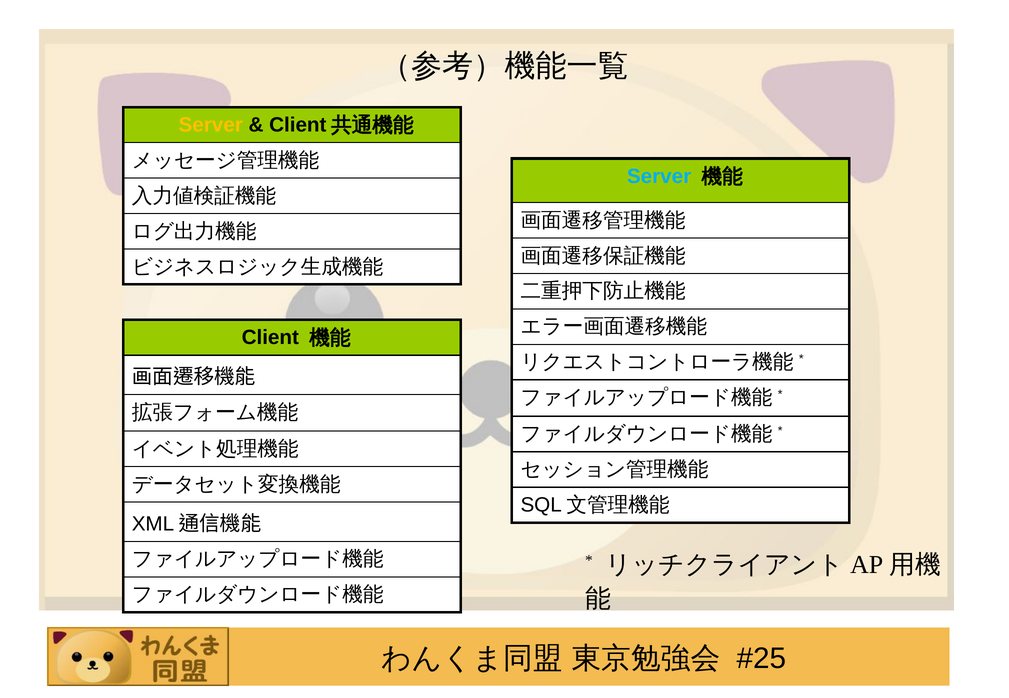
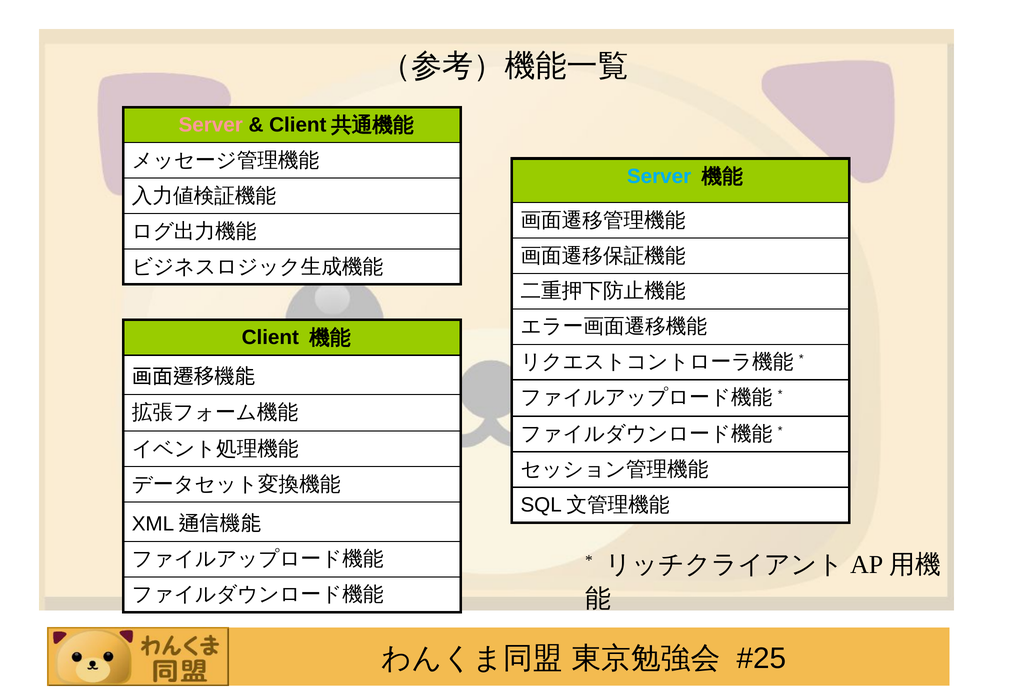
Server at (211, 125) colour: yellow -> pink
